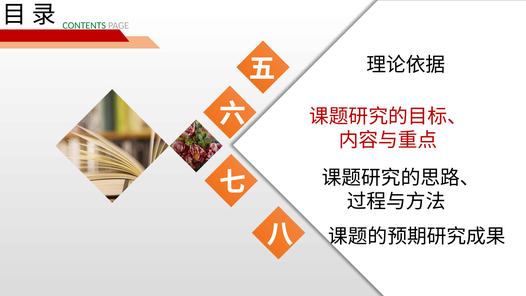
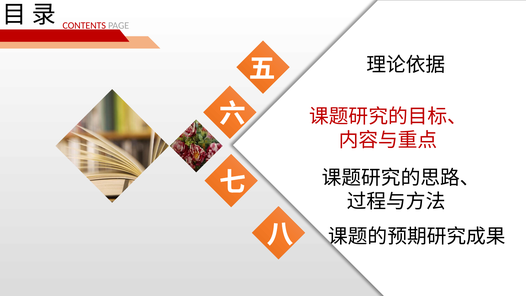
CONTENTS colour: green -> red
